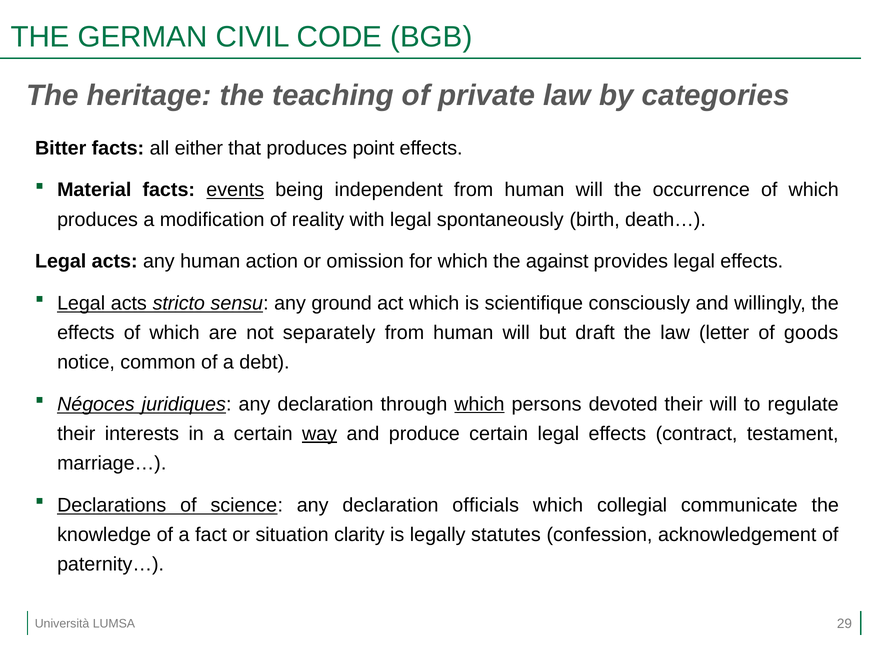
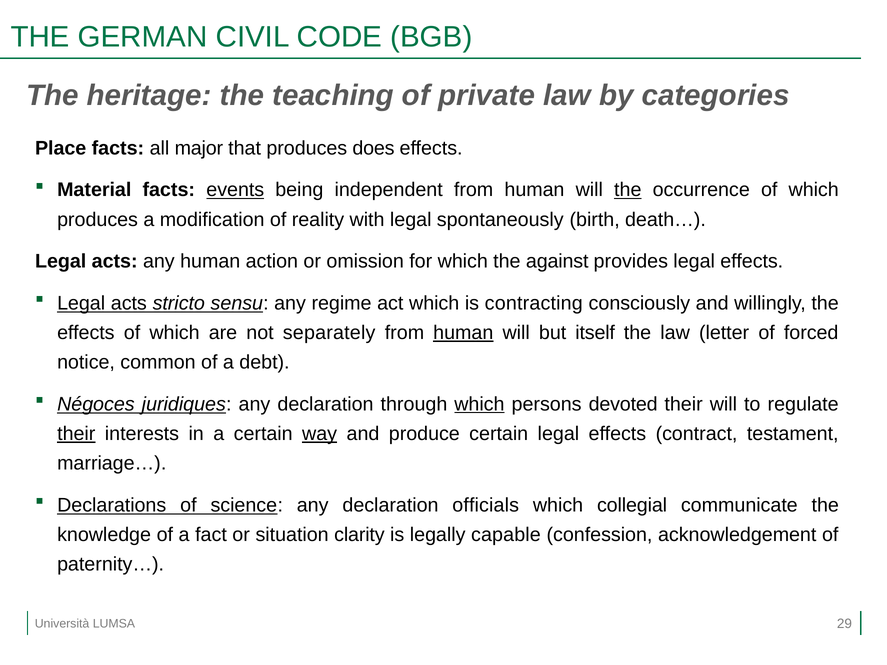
Bitter: Bitter -> Place
either: either -> major
point: point -> does
the at (628, 190) underline: none -> present
ground: ground -> regime
scientifique: scientifique -> contracting
human at (463, 333) underline: none -> present
draft: draft -> itself
goods: goods -> forced
their at (76, 434) underline: none -> present
statutes: statutes -> capable
